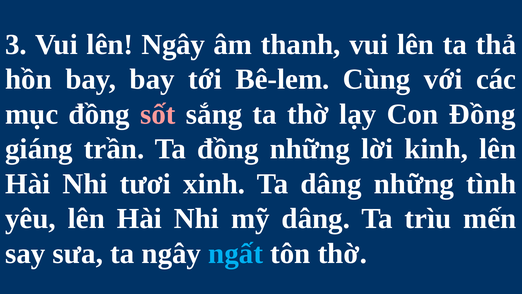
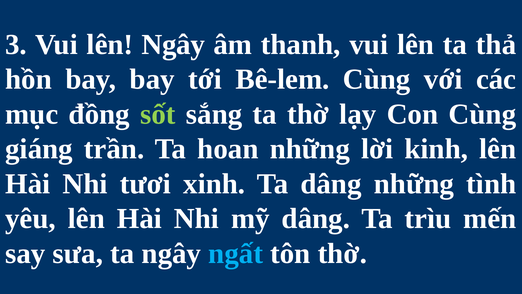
sốt colour: pink -> light green
Con Đồng: Đồng -> Cùng
Ta đồng: đồng -> hoan
